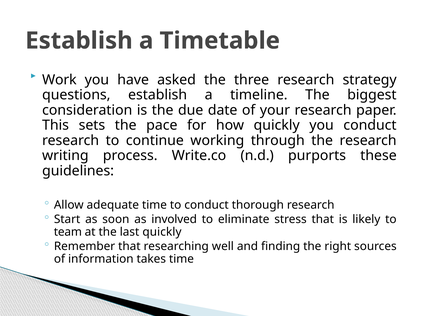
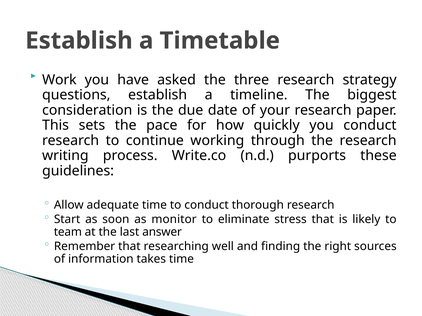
involved: involved -> monitor
last quickly: quickly -> answer
